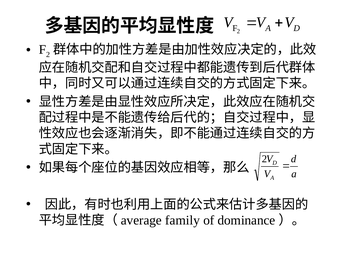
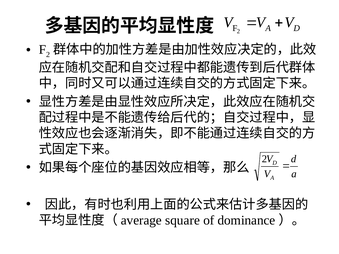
family: family -> square
